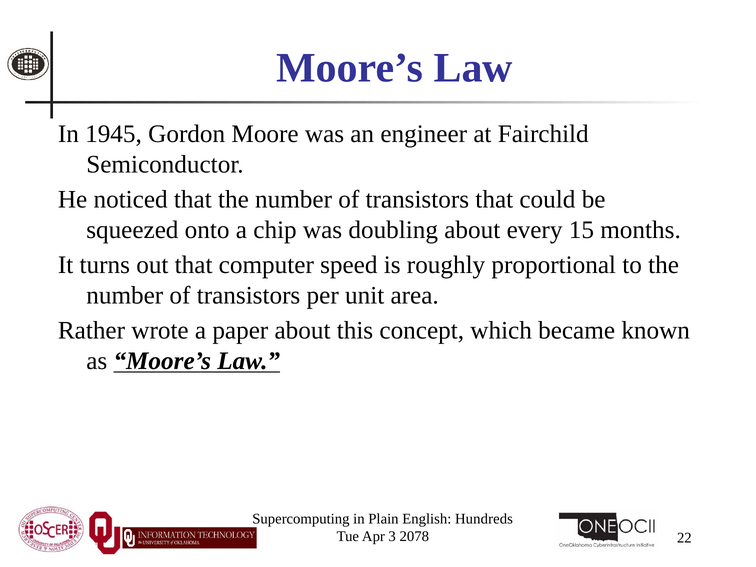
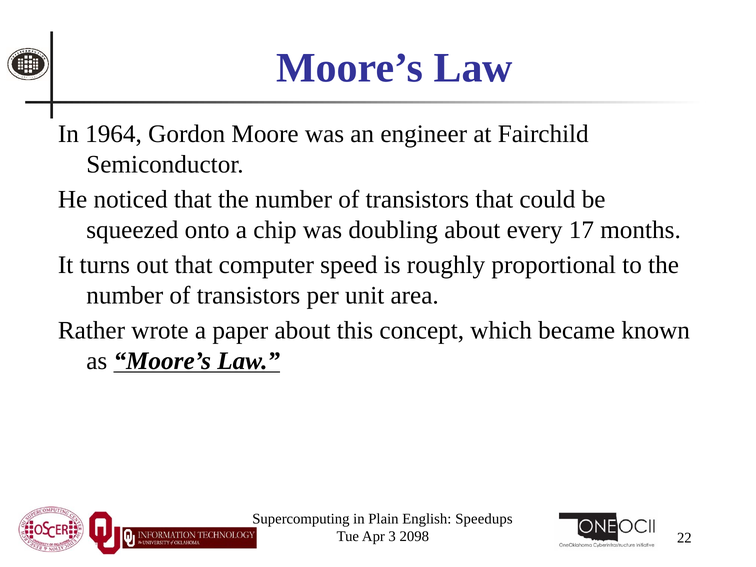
1945: 1945 -> 1964
15: 15 -> 17
Hundreds: Hundreds -> Speedups
2078: 2078 -> 2098
